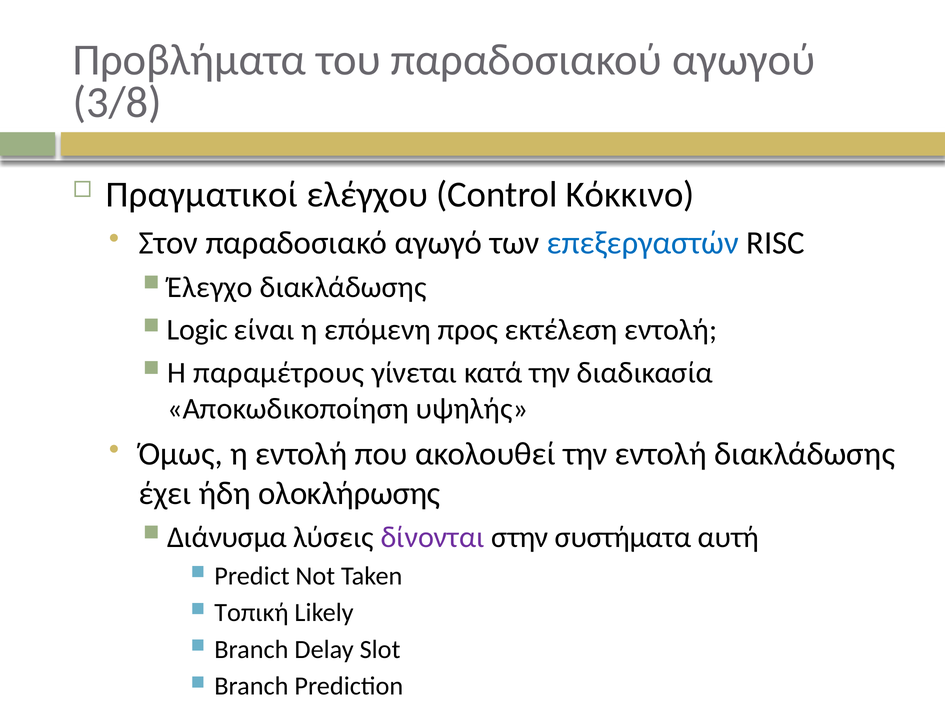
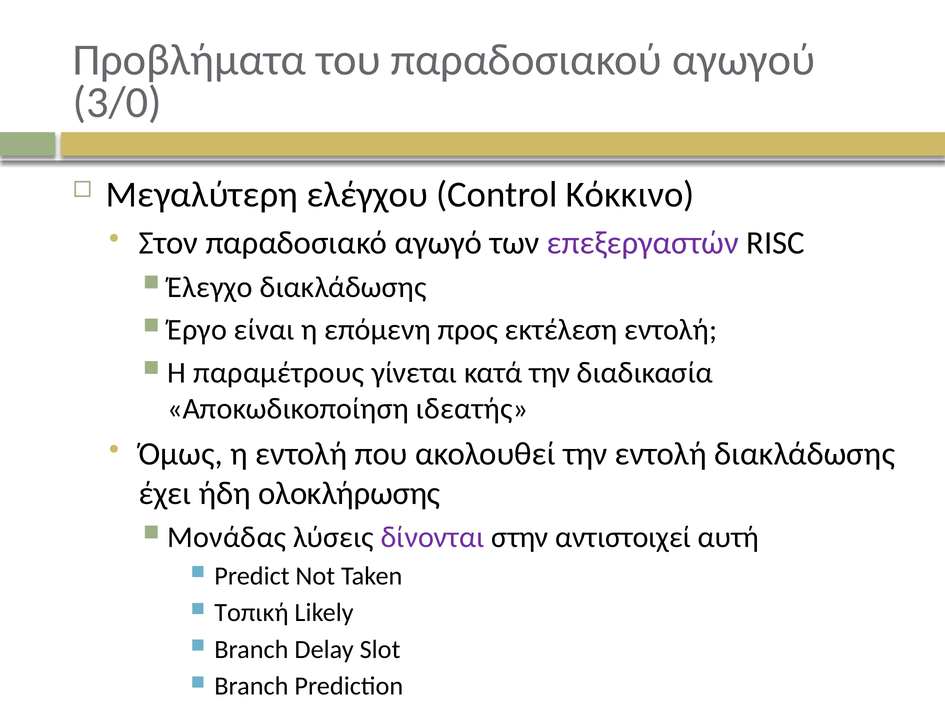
3/8: 3/8 -> 3/0
Πραγματικοί: Πραγματικοί -> Μεγαλύτερη
επεξεργαστών colour: blue -> purple
Logic: Logic -> Έργο
υψηλής: υψηλής -> ιδεατής
Διάνυσμα: Διάνυσμα -> Μονάδας
συστήματα: συστήματα -> αντιστοιχεί
